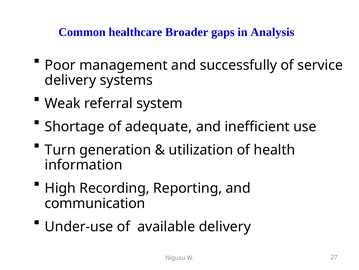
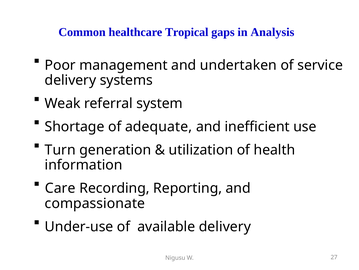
Broader: Broader -> Tropical
successfully: successfully -> undertaken
High: High -> Care
communication: communication -> compassionate
